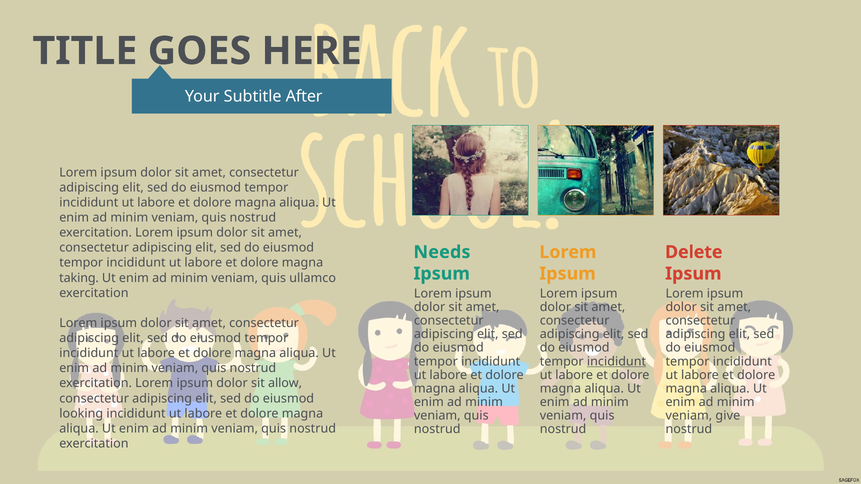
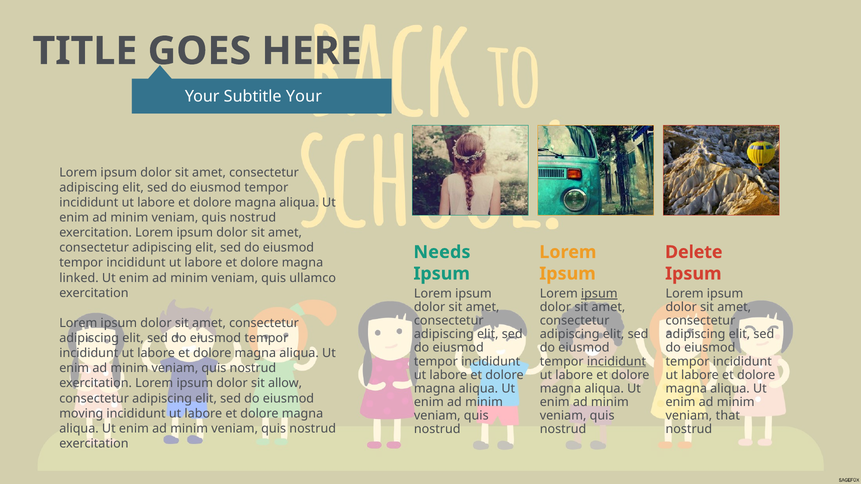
Subtitle After: After -> Your
taking: taking -> linked
ipsum at (599, 294) underline: none -> present
looking: looking -> moving
give: give -> that
